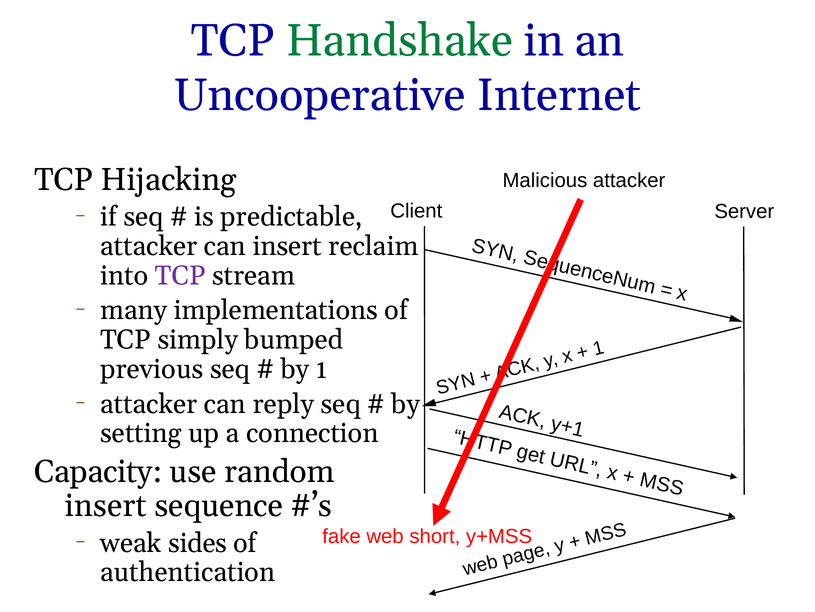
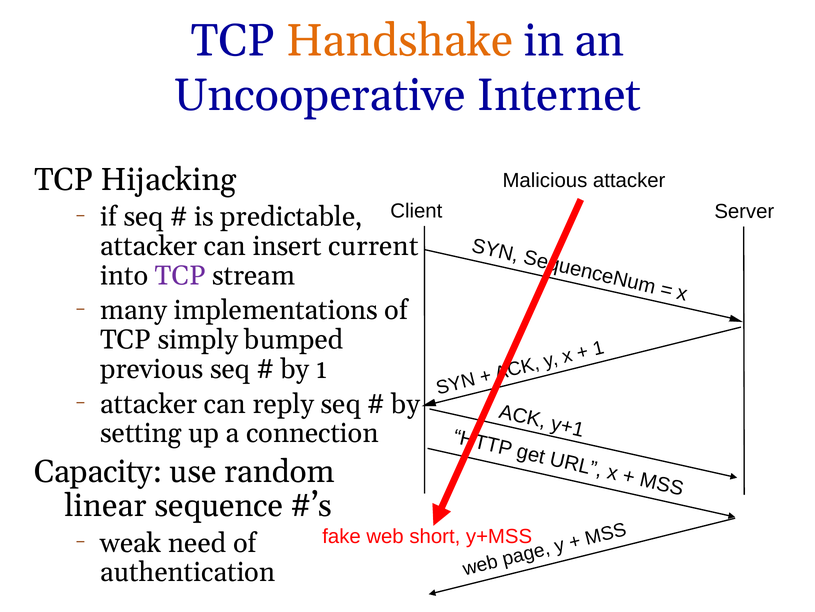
Handshake colour: green -> orange
reclaim: reclaim -> current
insert at (106, 505): insert -> linear
sides: sides -> need
